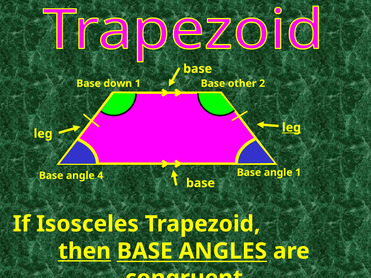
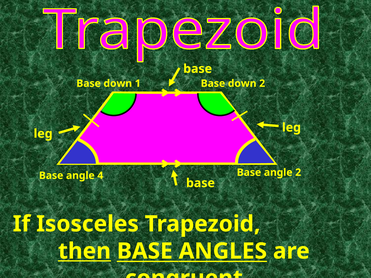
other at (242, 84): other -> down
leg at (291, 128) underline: present -> none
angle 1: 1 -> 2
